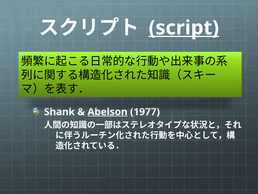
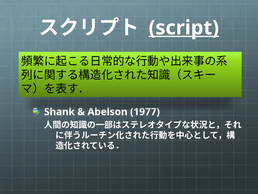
Abelson underline: present -> none
